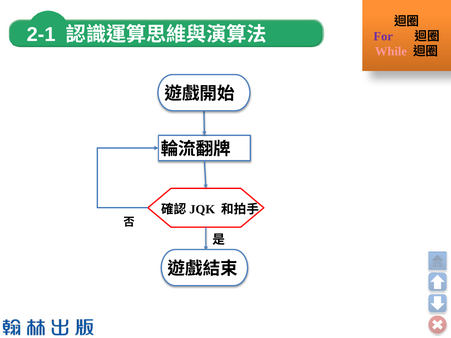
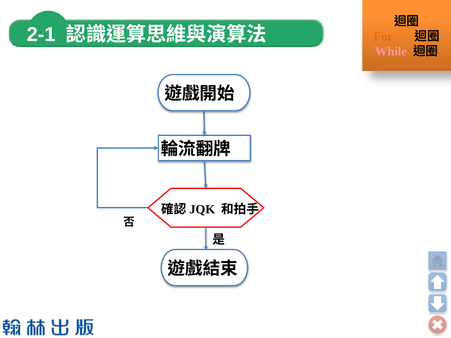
For colour: purple -> orange
